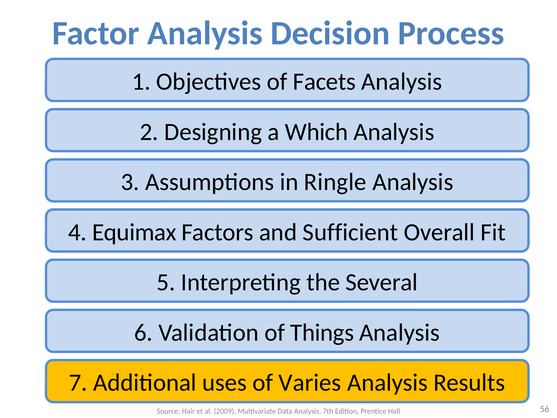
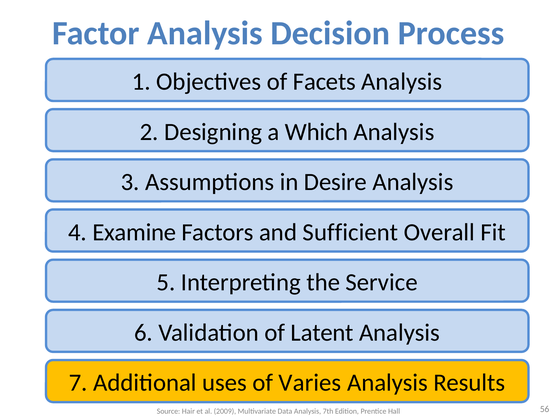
Ringle: Ringle -> Desire
Equimax: Equimax -> Examine
Several: Several -> Service
Things: Things -> Latent
